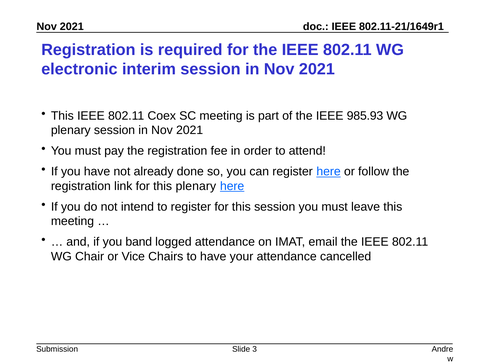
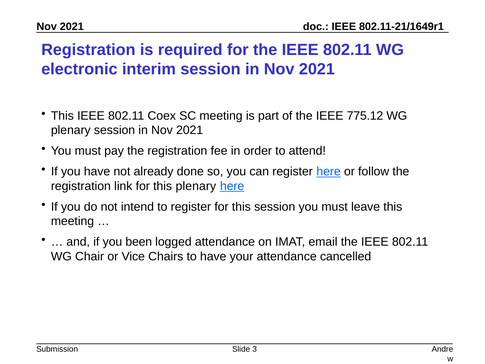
985.93: 985.93 -> 775.12
band: band -> been
